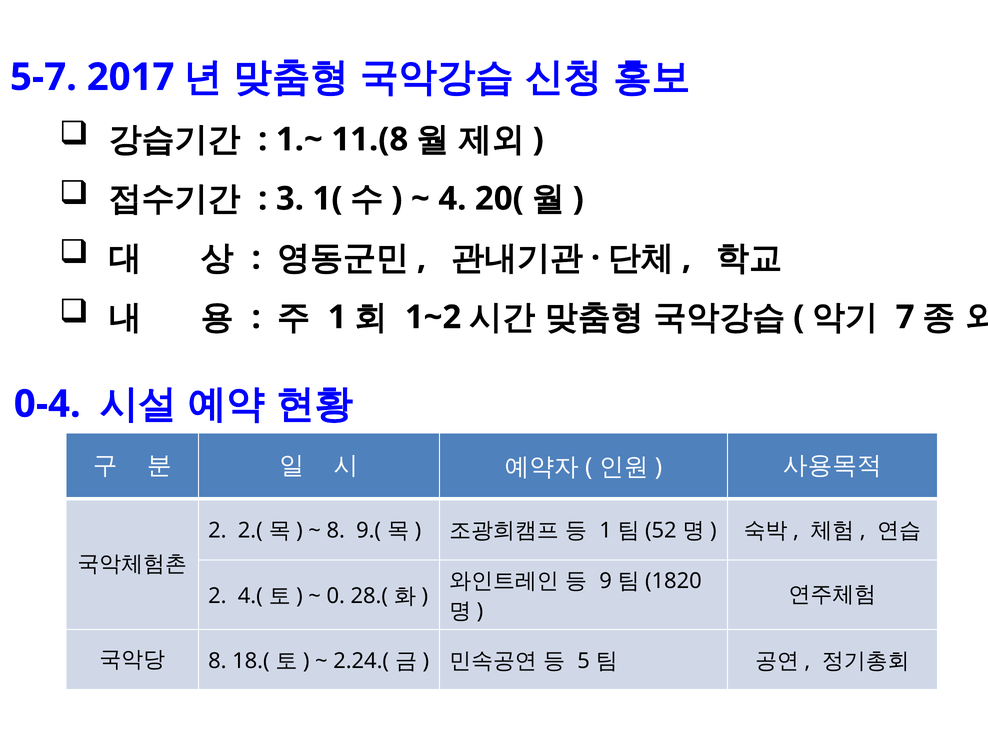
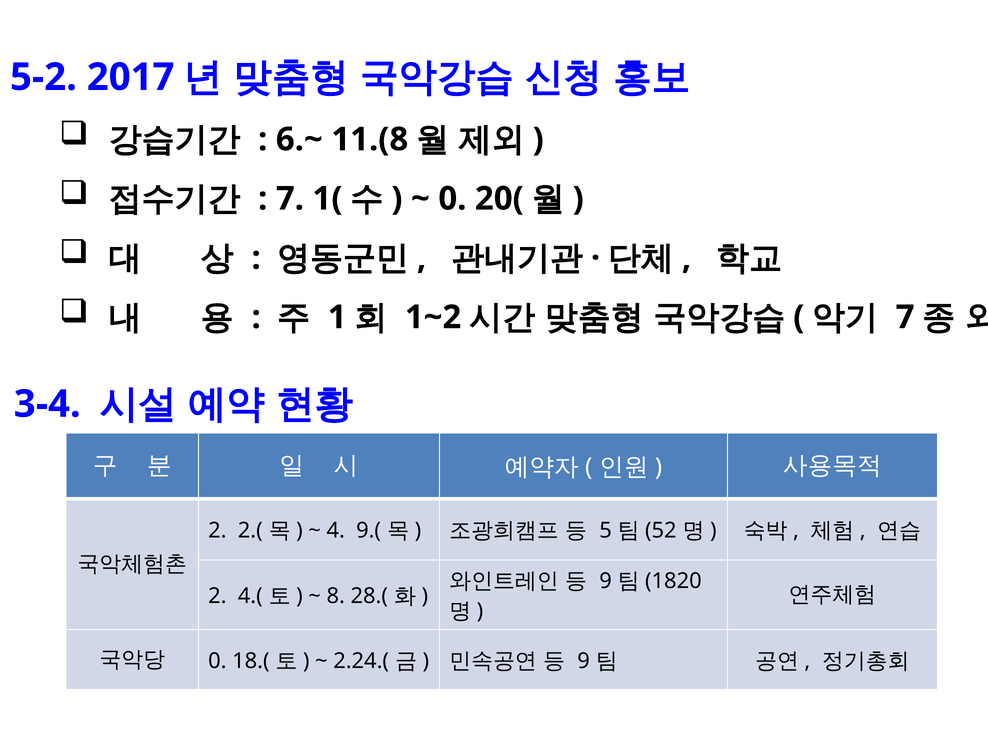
5-7: 5-7 -> 5-2
1.~: 1.~ -> 6.~
3 at (290, 199): 3 -> 7
4 at (452, 199): 4 -> 0
0-4: 0-4 -> 3-4
8 at (336, 531): 8 -> 4
1 at (606, 531): 1 -> 5
0: 0 -> 8
8 at (217, 661): 8 -> 0
5 at (584, 661): 5 -> 9
